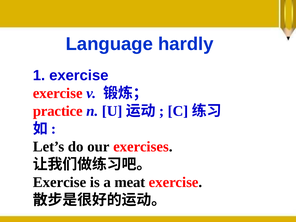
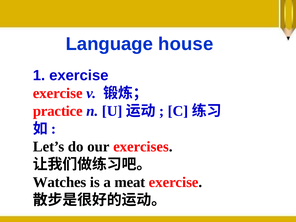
hardly: hardly -> house
Exercise at (60, 182): Exercise -> Watches
